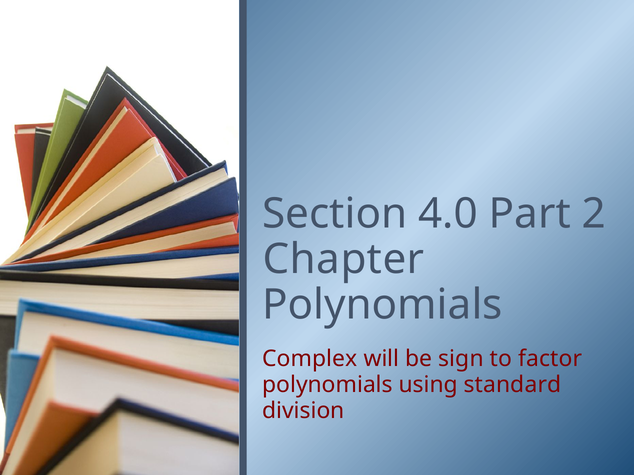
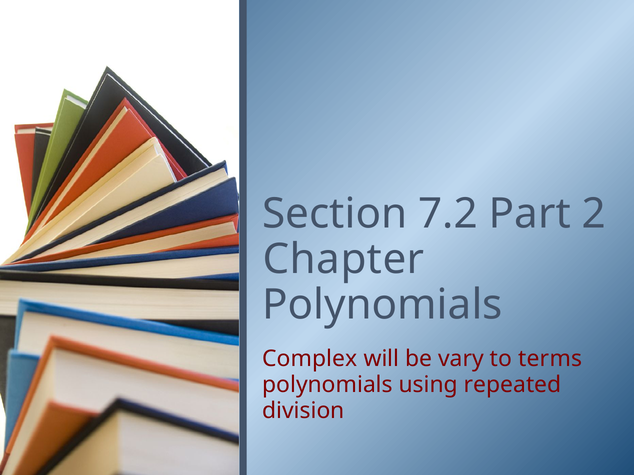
4.0: 4.0 -> 7.2
sign: sign -> vary
factor: factor -> terms
standard: standard -> repeated
